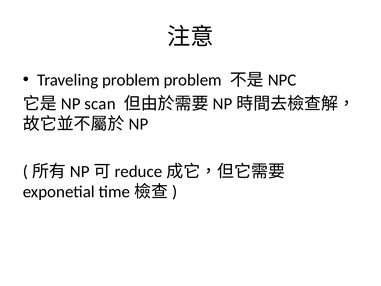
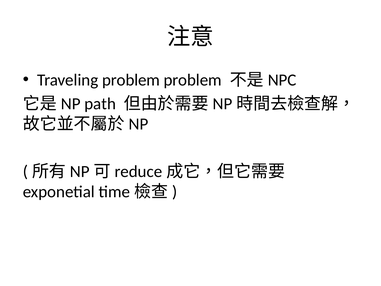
scan: scan -> path
